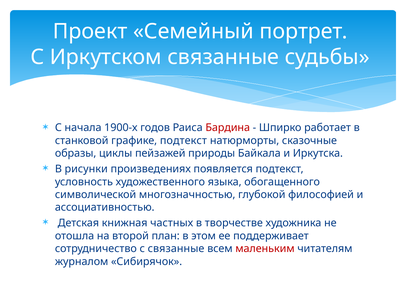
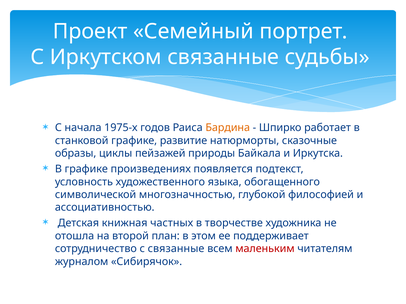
1900-х: 1900-х -> 1975-х
Бардина colour: red -> orange
графике подтекст: подтекст -> развитие
В рисунки: рисунки -> графике
